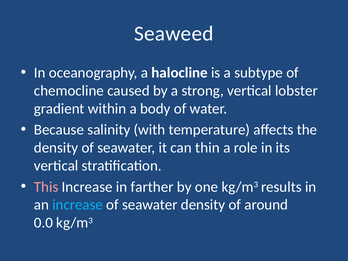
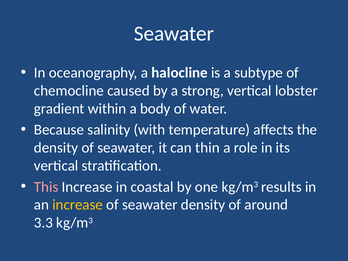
Seaweed at (174, 34): Seaweed -> Seawater
farther: farther -> coastal
increase at (78, 205) colour: light blue -> yellow
0.0: 0.0 -> 3.3
